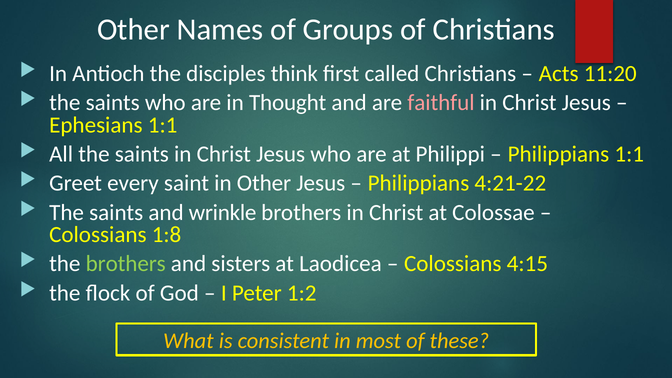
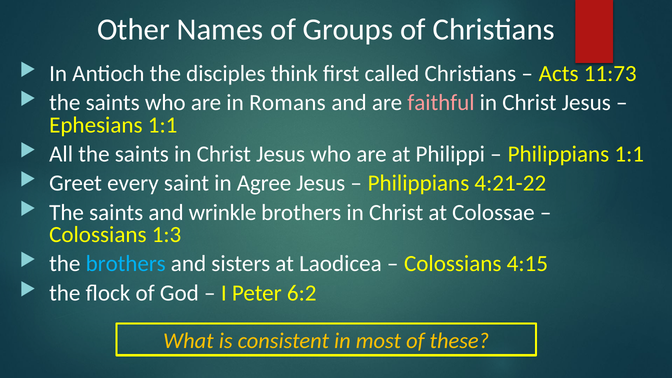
11:20: 11:20 -> 11:73
Thought: Thought -> Romans
in Other: Other -> Agree
1:8: 1:8 -> 1:3
brothers at (126, 264) colour: light green -> light blue
1:2: 1:2 -> 6:2
